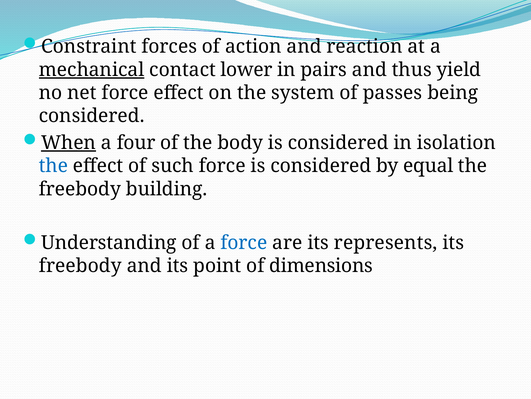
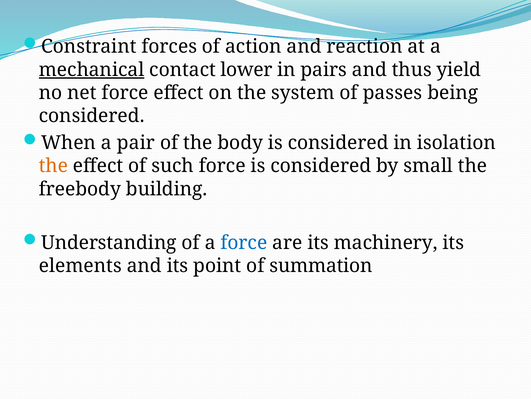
When underline: present -> none
four: four -> pair
the at (53, 166) colour: blue -> orange
equal: equal -> small
represents: represents -> machinery
freebody at (80, 265): freebody -> elements
dimensions: dimensions -> summation
